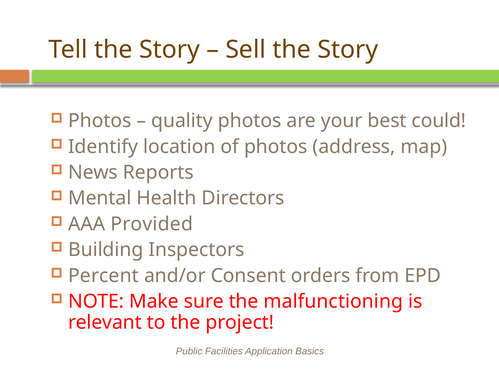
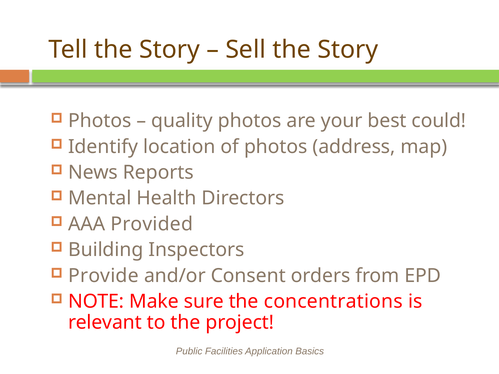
Percent: Percent -> Provide
malfunctioning: malfunctioning -> concentrations
